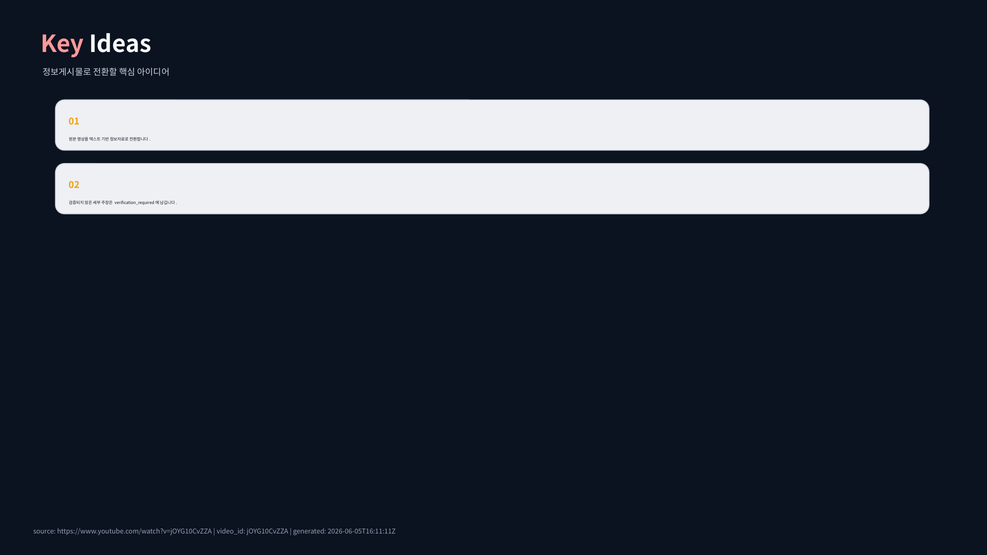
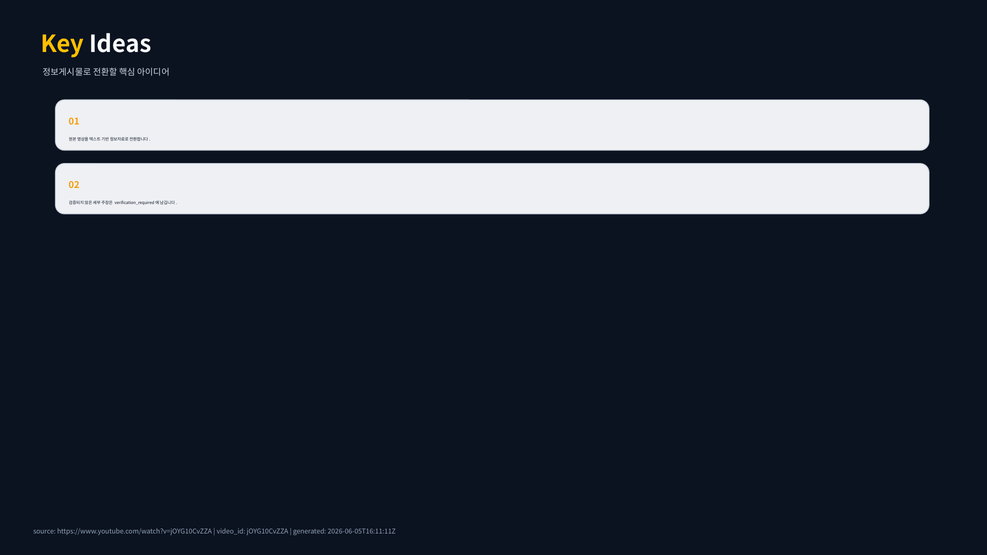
Key colour: pink -> yellow
